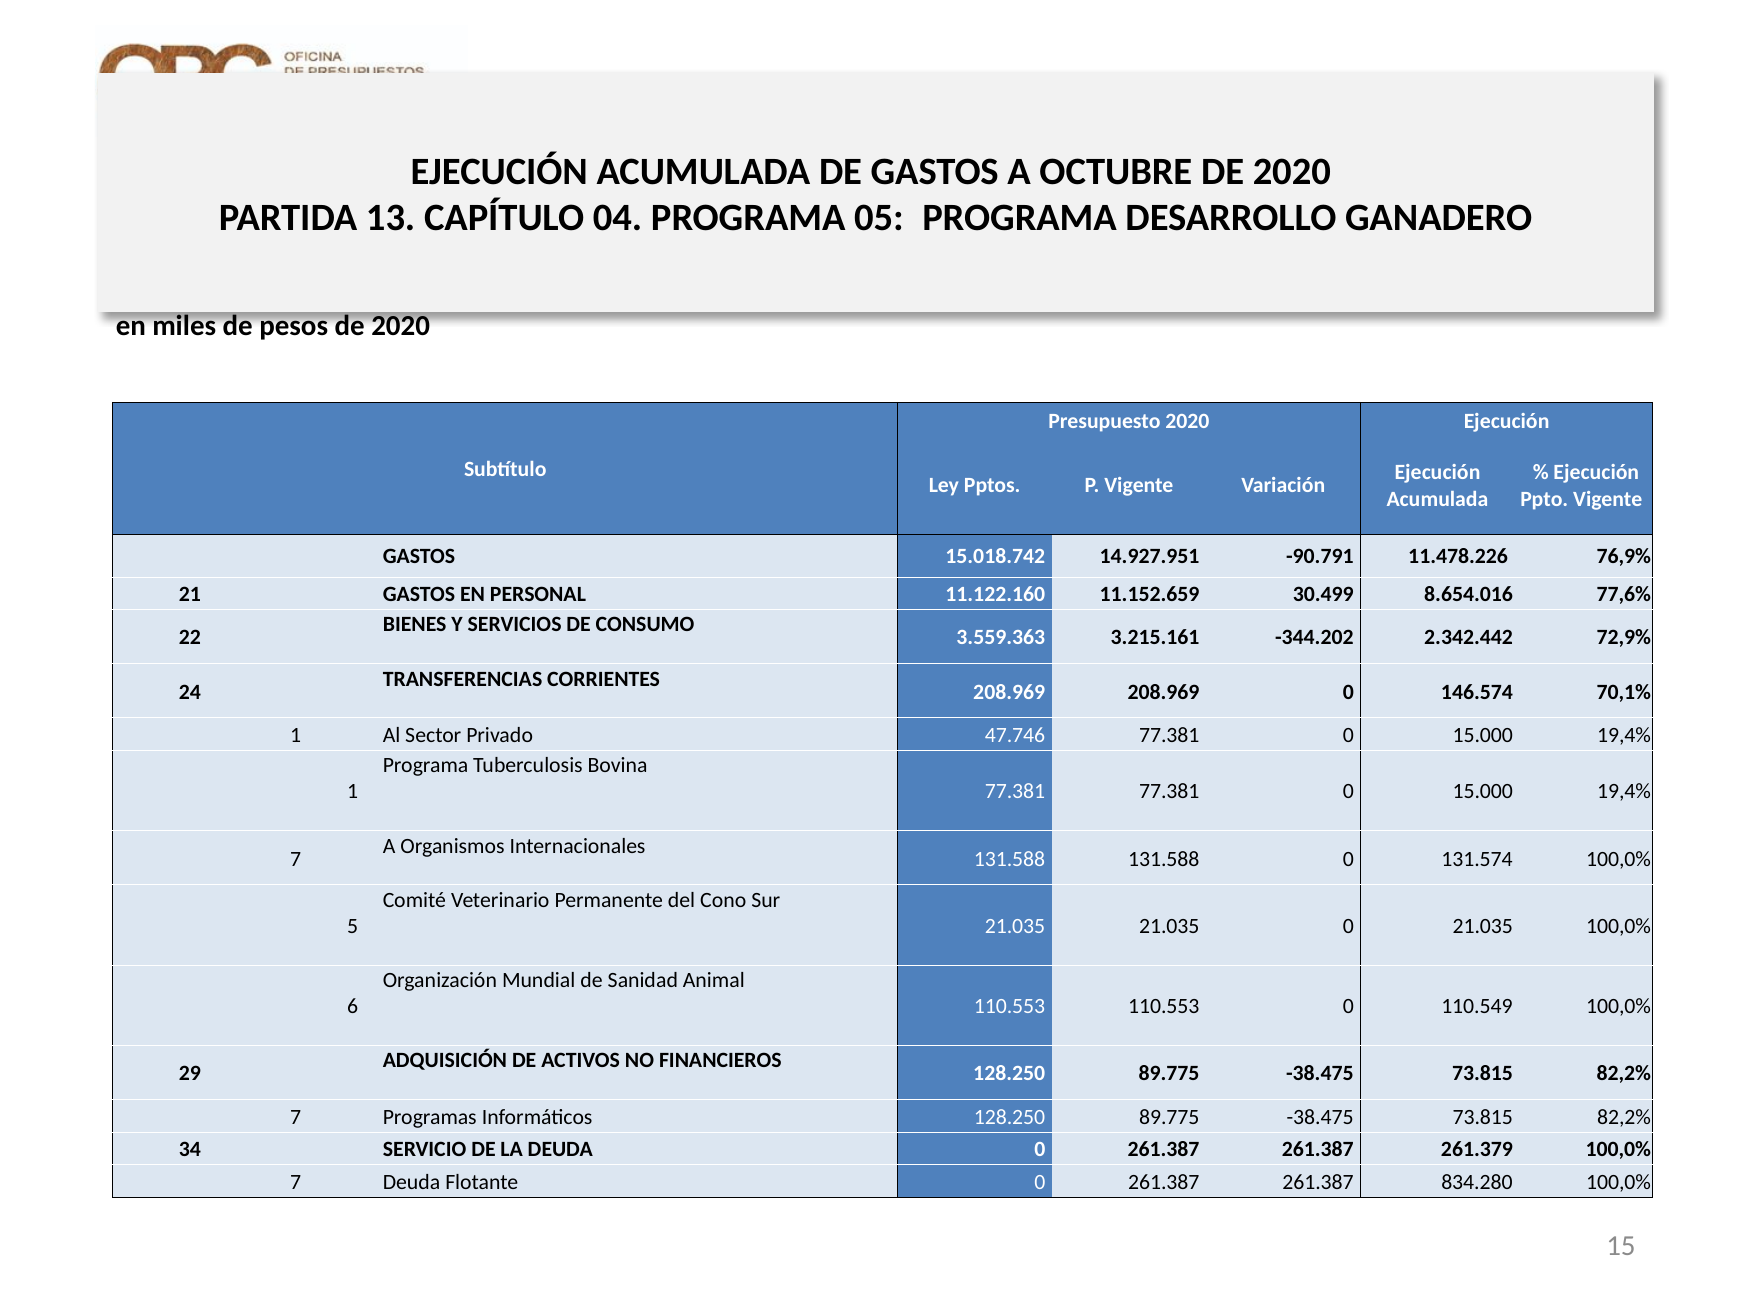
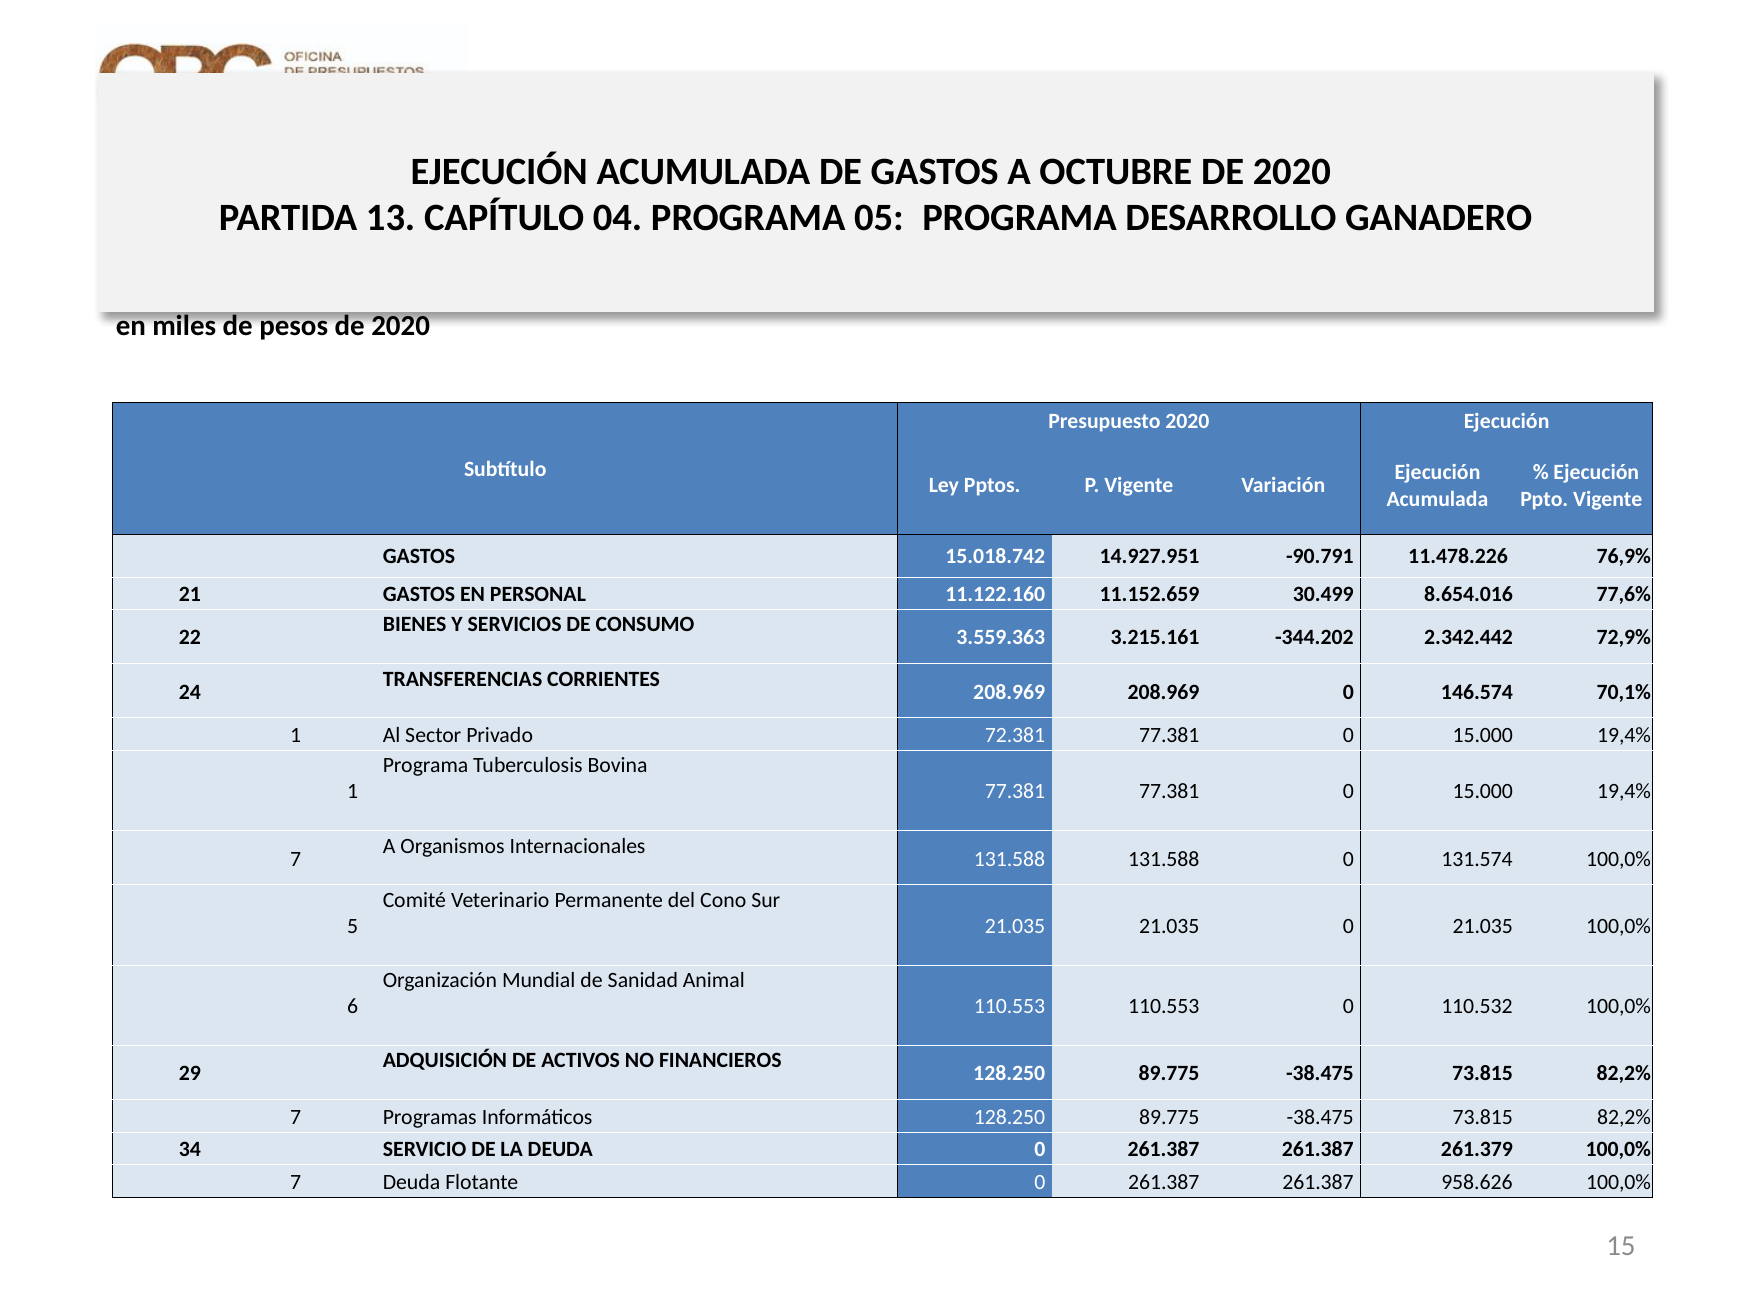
47.746: 47.746 -> 72.381
110.549: 110.549 -> 110.532
834.280: 834.280 -> 958.626
